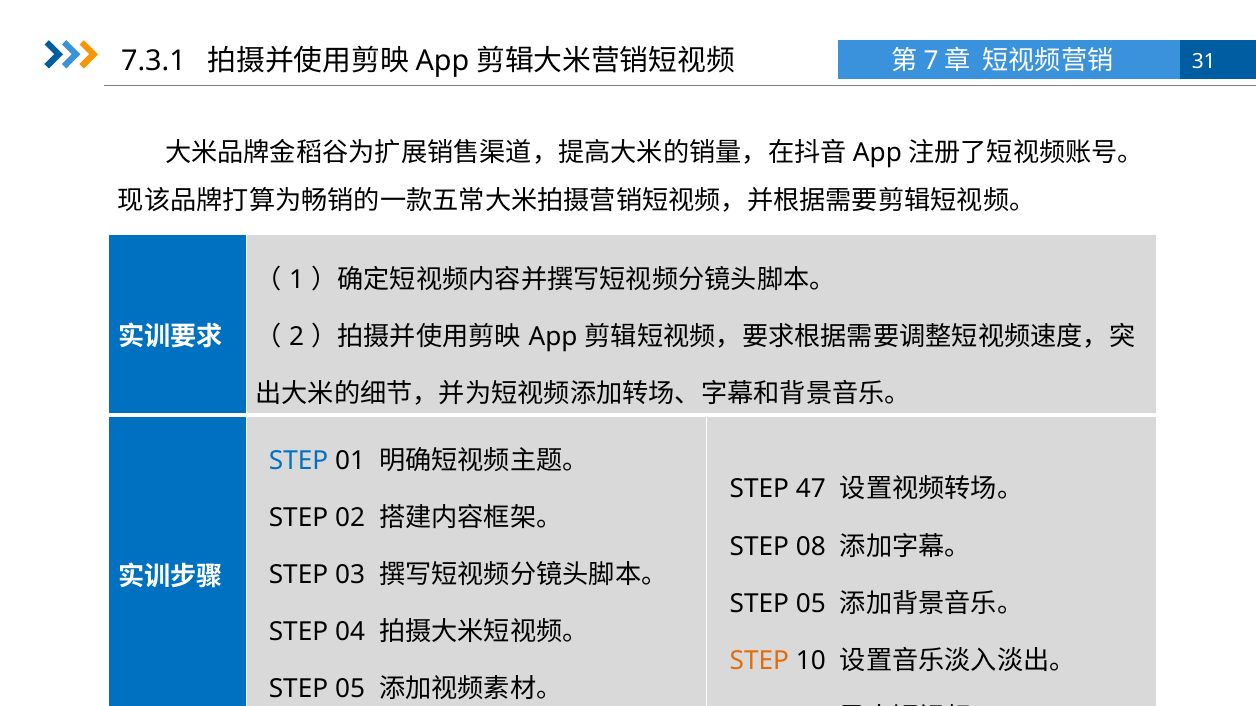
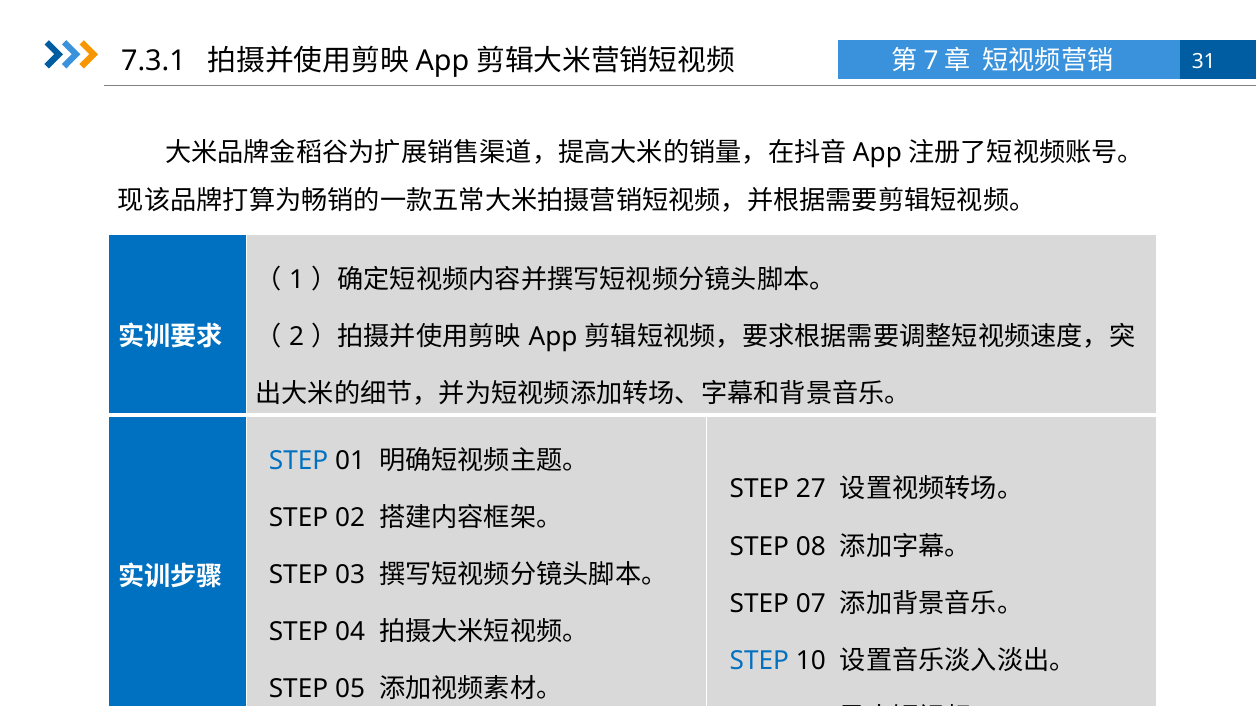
47: 47 -> 27
05 at (811, 604): 05 -> 07
STEP at (759, 661) colour: orange -> blue
